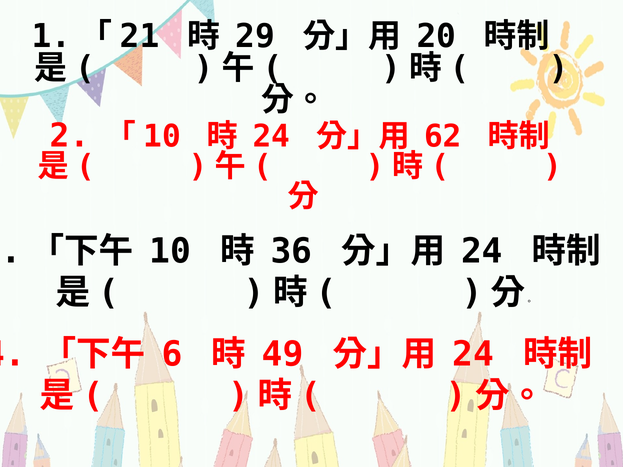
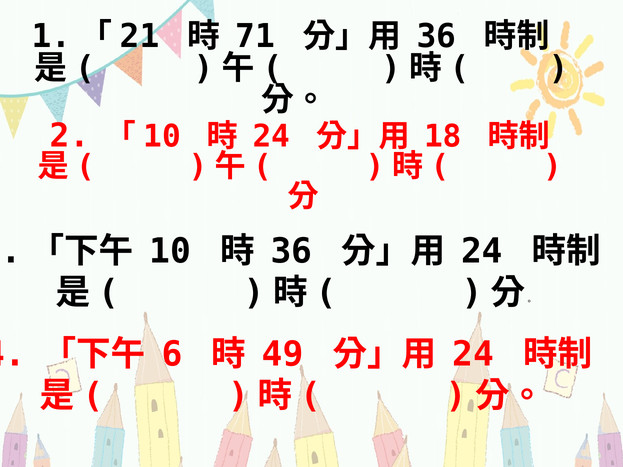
29: 29 -> 71
20 at (436, 37): 20 -> 36
62: 62 -> 18
